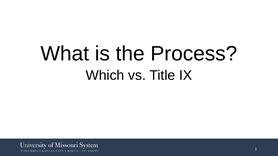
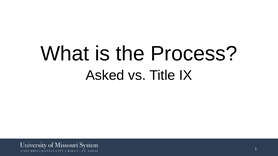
Which: Which -> Asked
